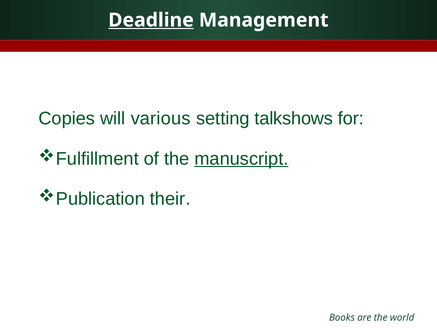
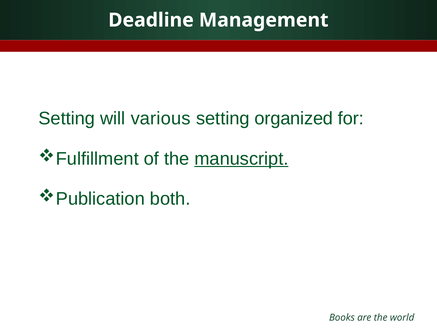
Deadline underline: present -> none
Copies at (67, 119): Copies -> Setting
talkshows: talkshows -> organized
their: their -> both
